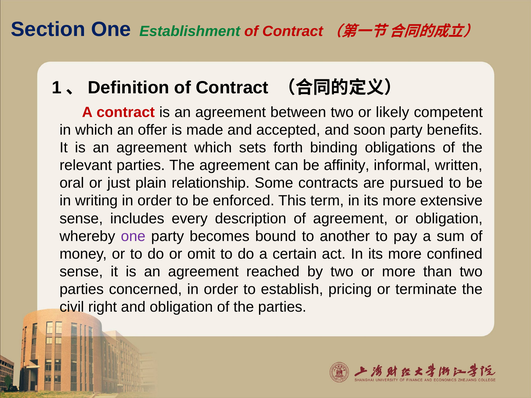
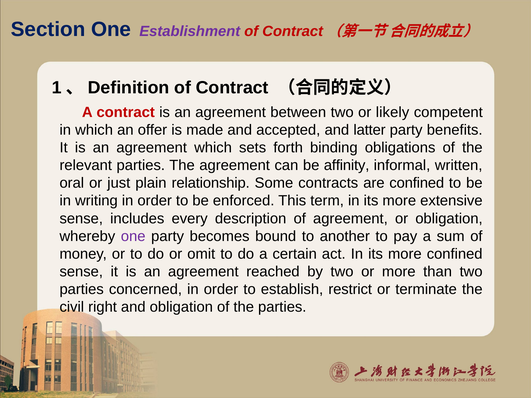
Establishment colour: green -> purple
soon: soon -> latter
are pursued: pursued -> confined
pricing: pricing -> restrict
